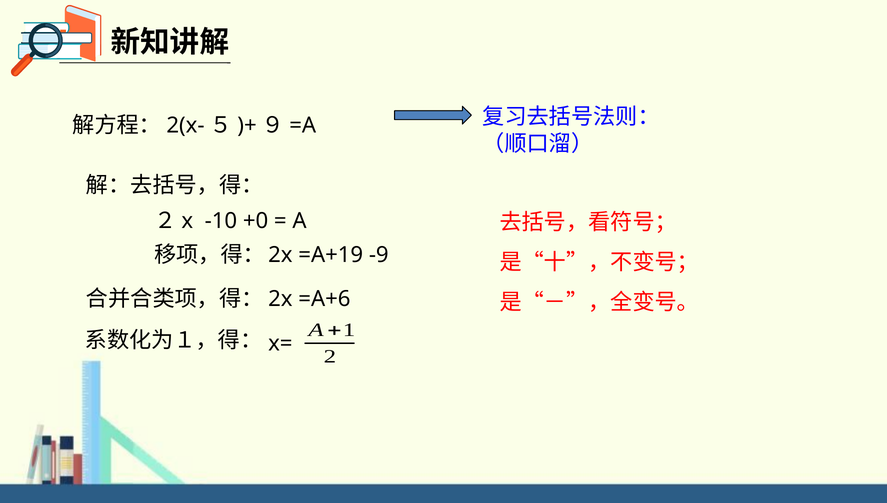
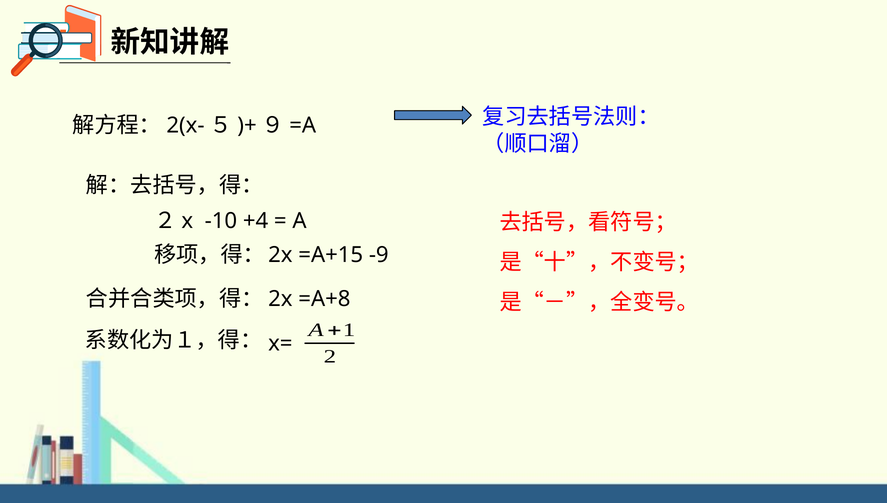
+0: +0 -> +4
=A+19: =A+19 -> =A+15
=A+6: =A+6 -> =A+8
